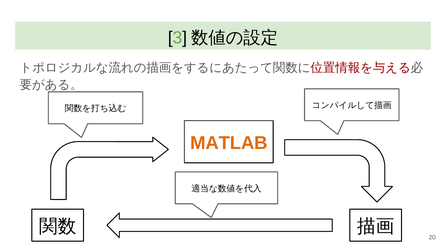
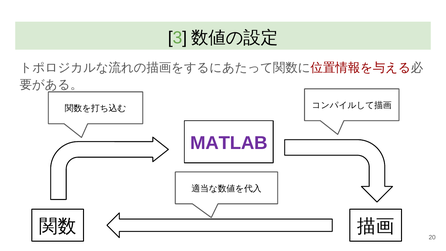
MATLAB colour: orange -> purple
